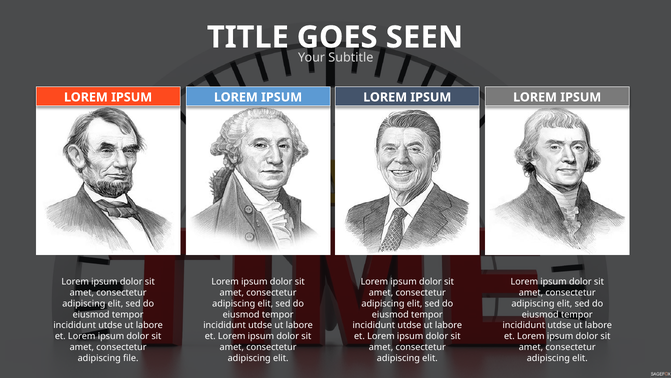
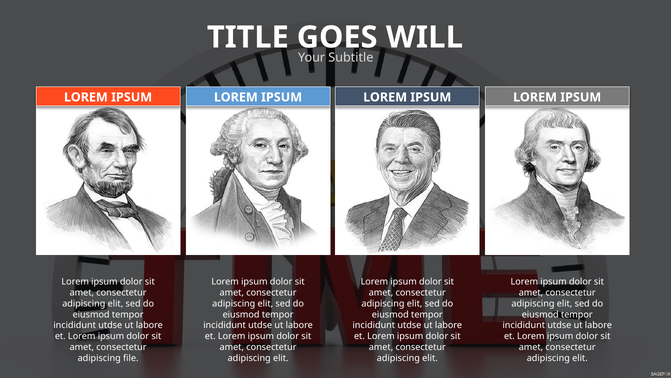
SEEN: SEEN -> WILL
